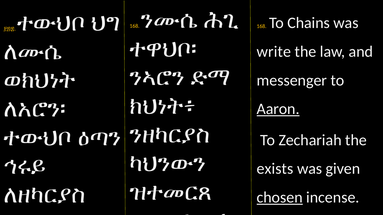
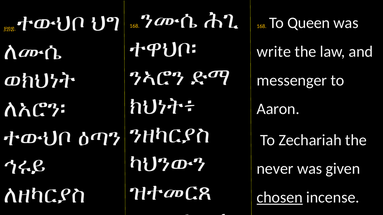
Chains: Chains -> Queen
Aaron underline: present -> none
exists: exists -> never
